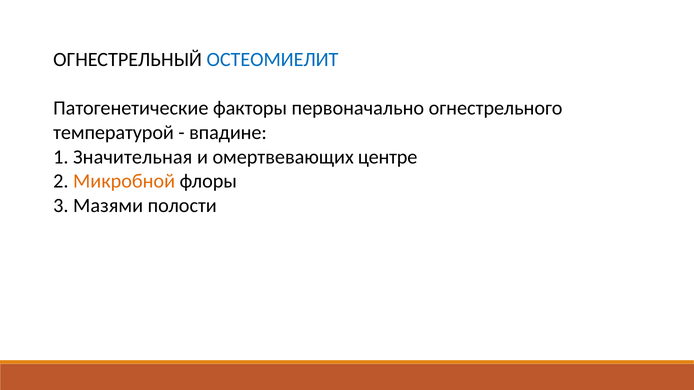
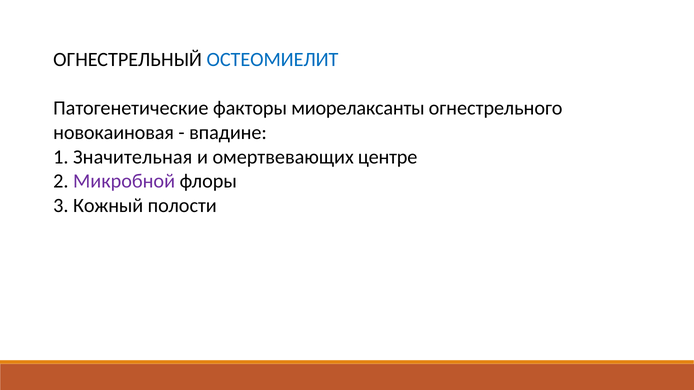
первоначально: первоначально -> миорелаксанты
температурой: температурой -> новокаиновая
Микробной colour: orange -> purple
Мазями: Мазями -> Кожный
